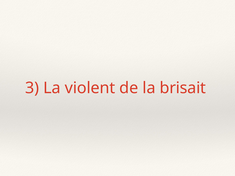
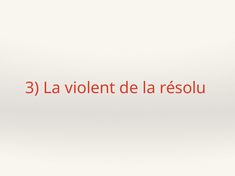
brisait: brisait -> résolu
